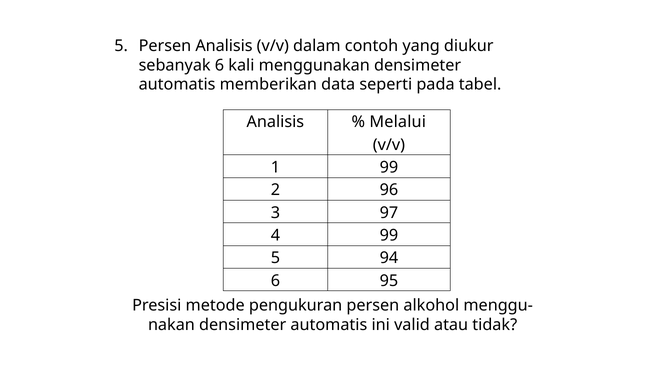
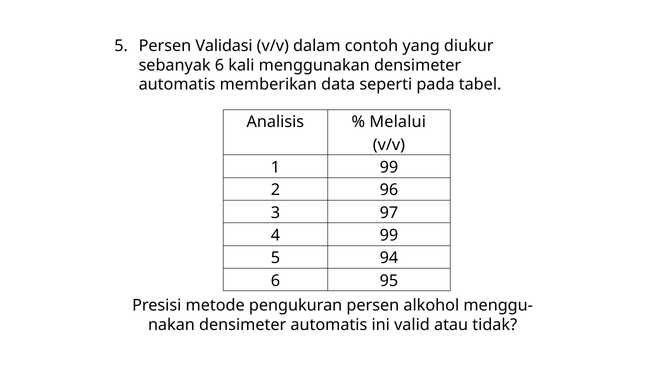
Persen Analisis: Analisis -> Validasi
